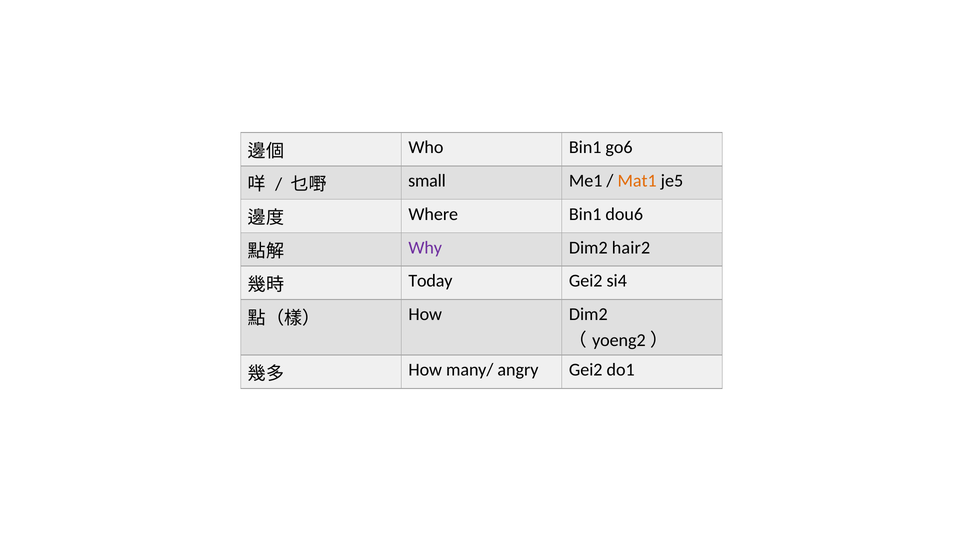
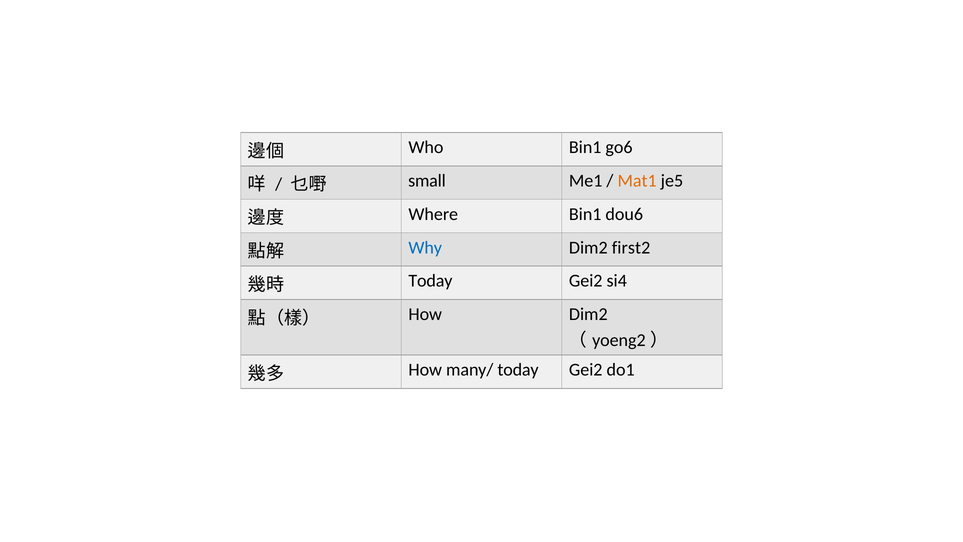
Why colour: purple -> blue
hair2: hair2 -> first2
many/ angry: angry -> today
